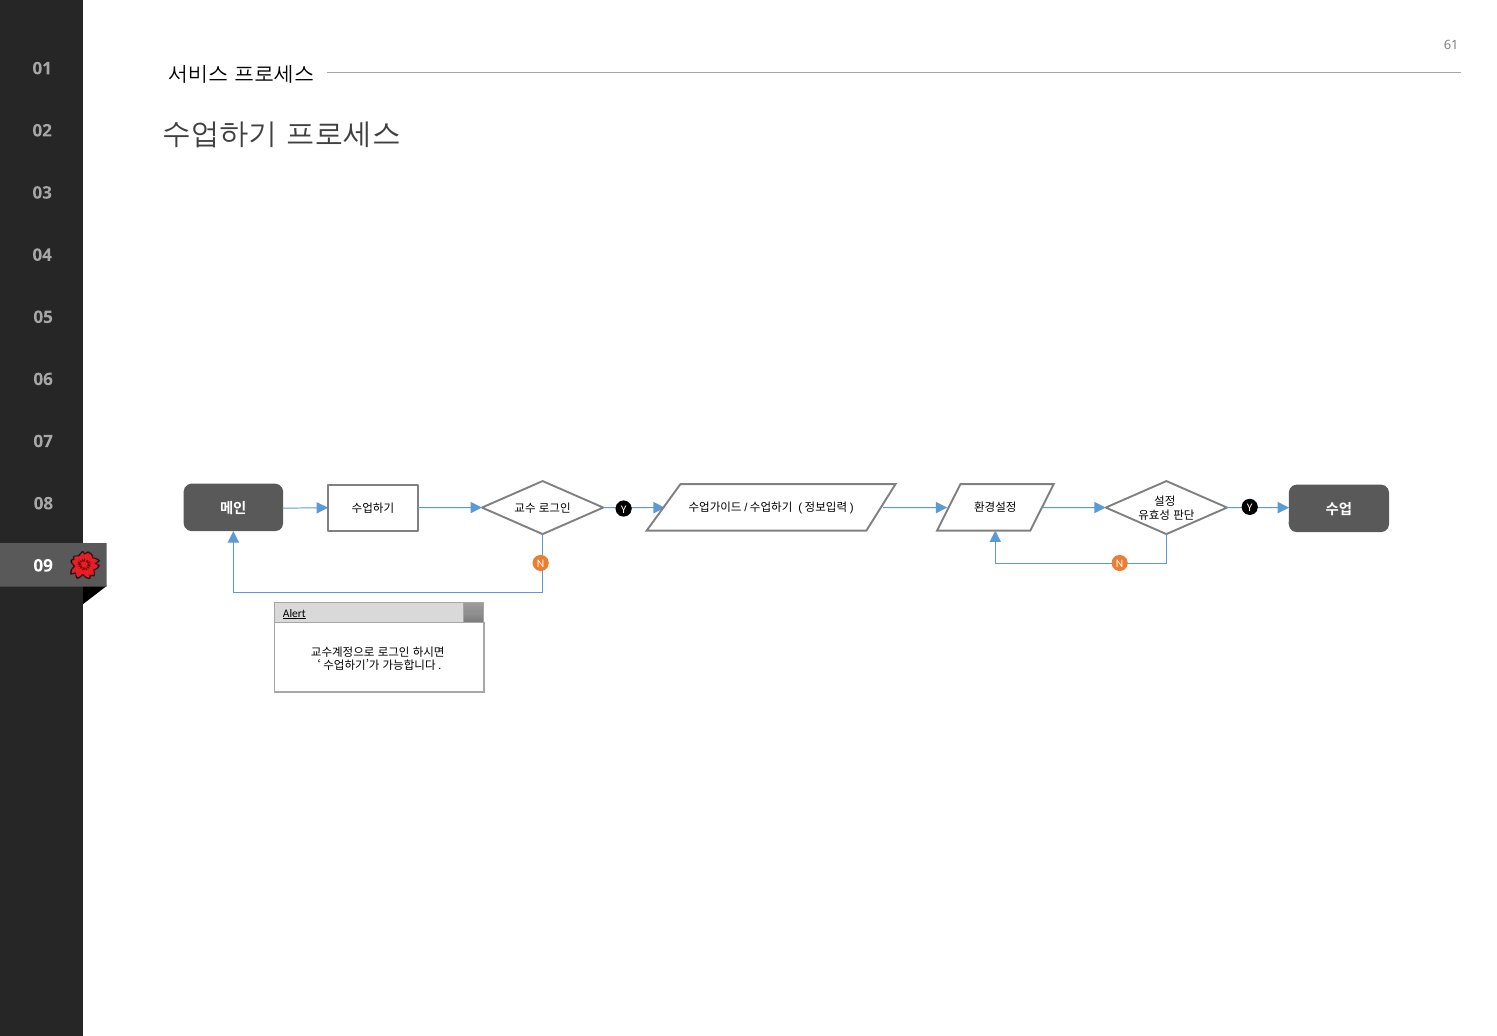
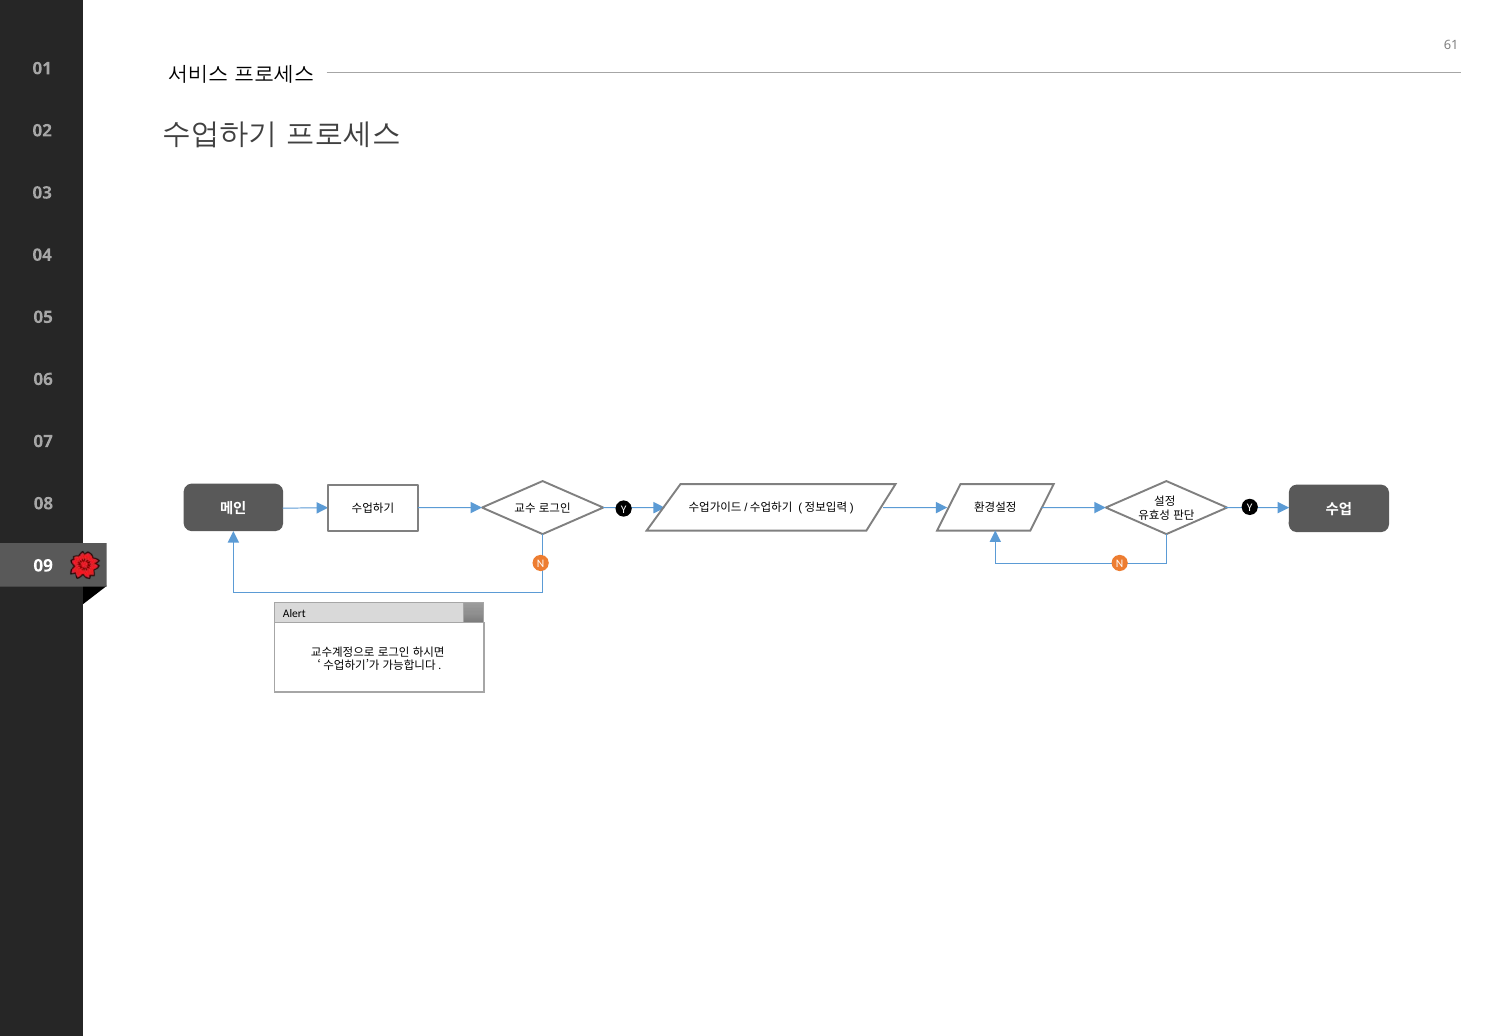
Alert underline: present -> none
